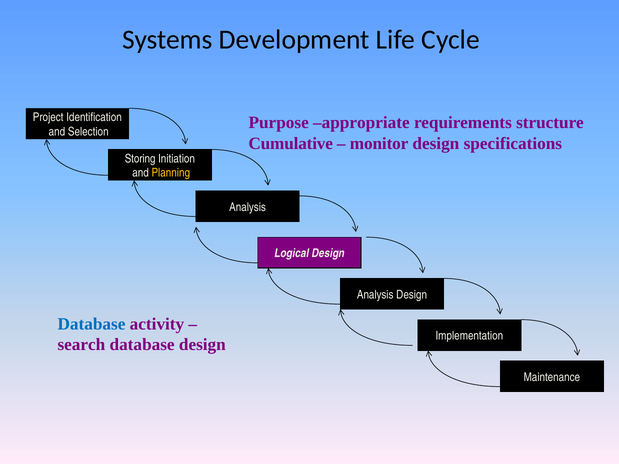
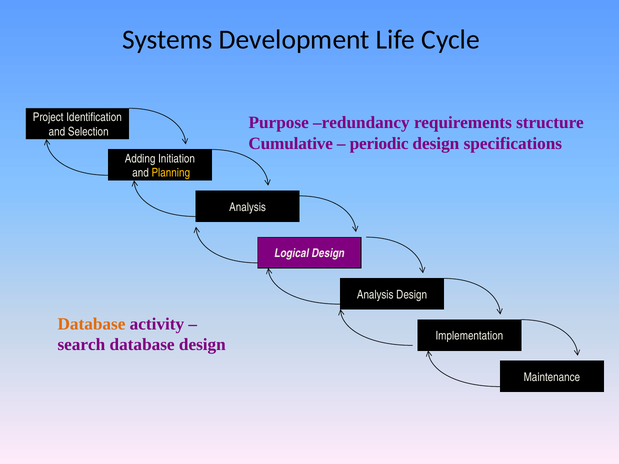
appropriate: appropriate -> redundancy
monitor: monitor -> periodic
Storing: Storing -> Adding
Database at (91, 324) colour: blue -> orange
